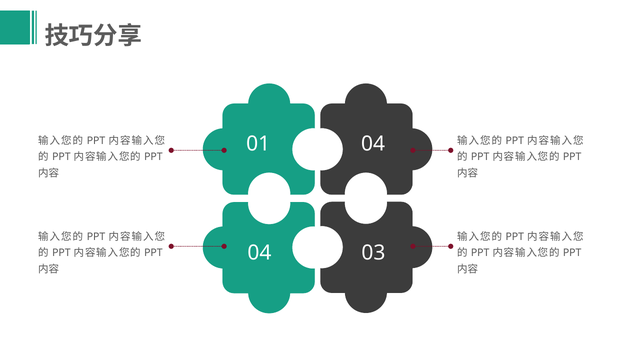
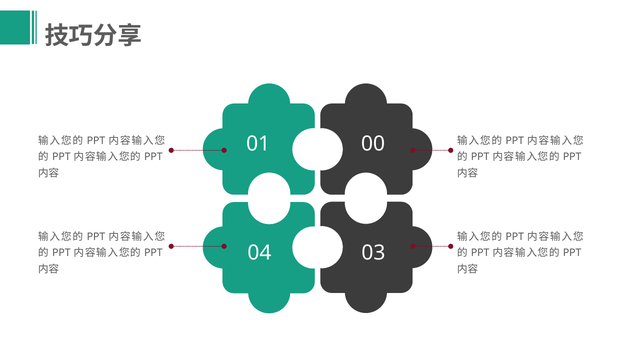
01 04: 04 -> 00
